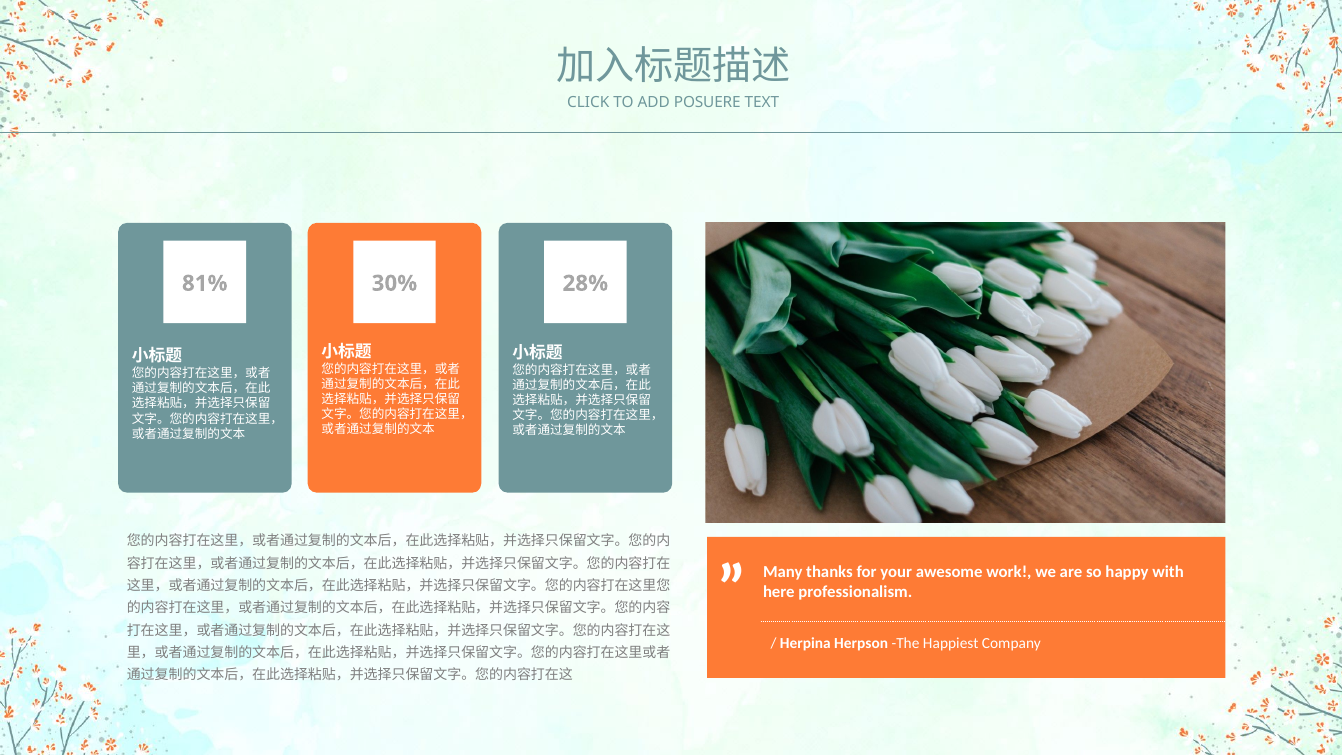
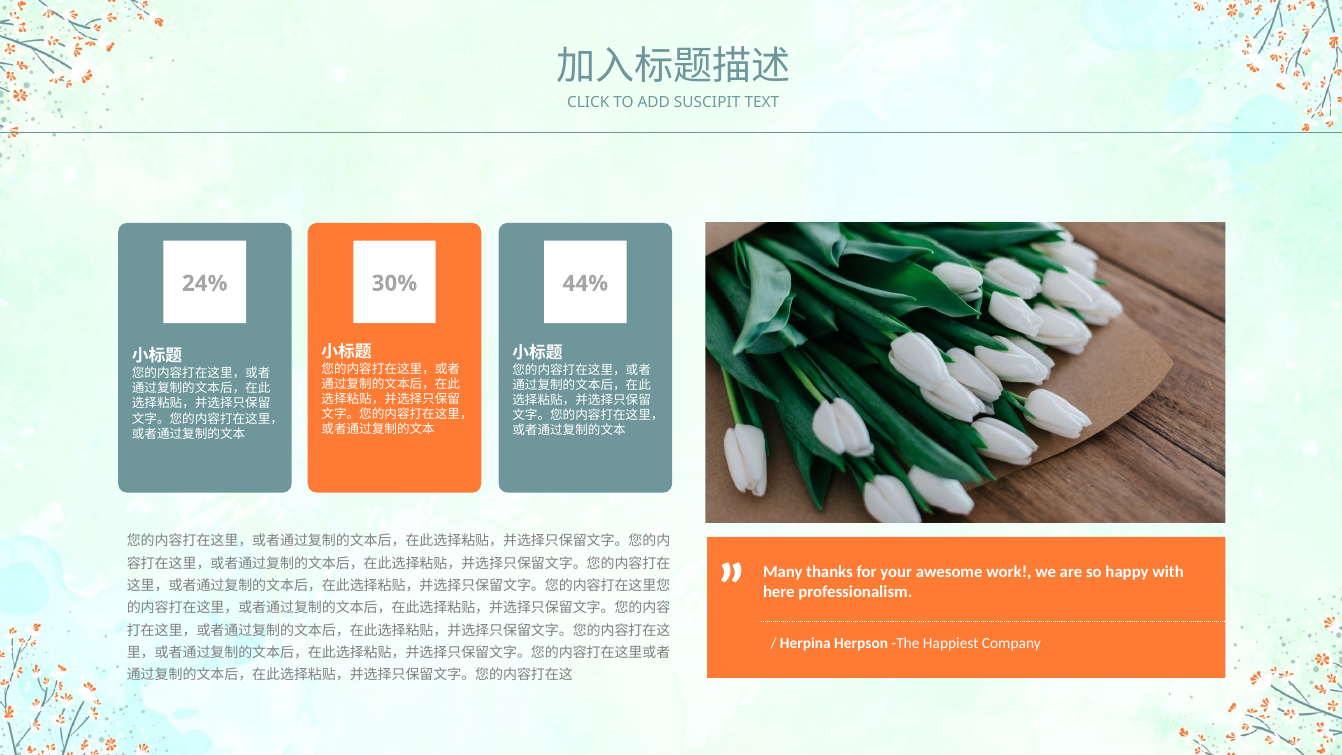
POSUERE: POSUERE -> SUSCIPIT
81%: 81% -> 24%
28%: 28% -> 44%
